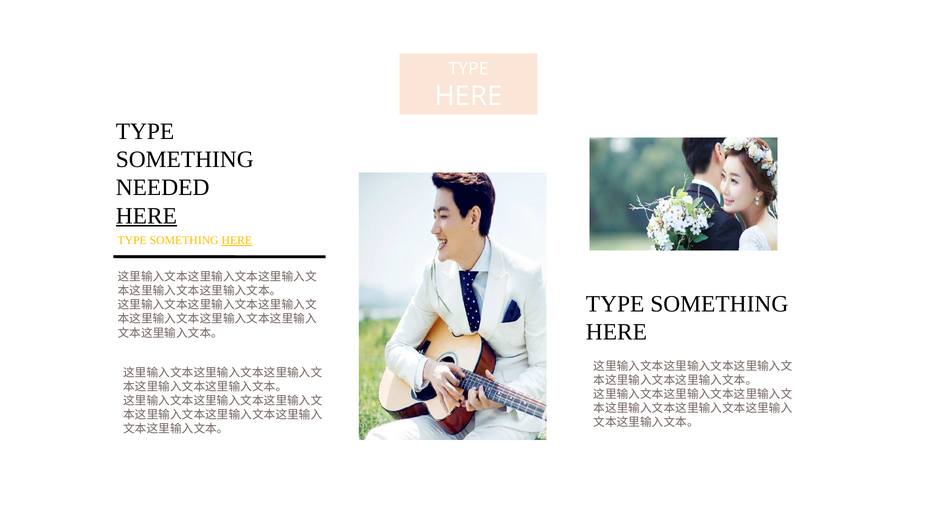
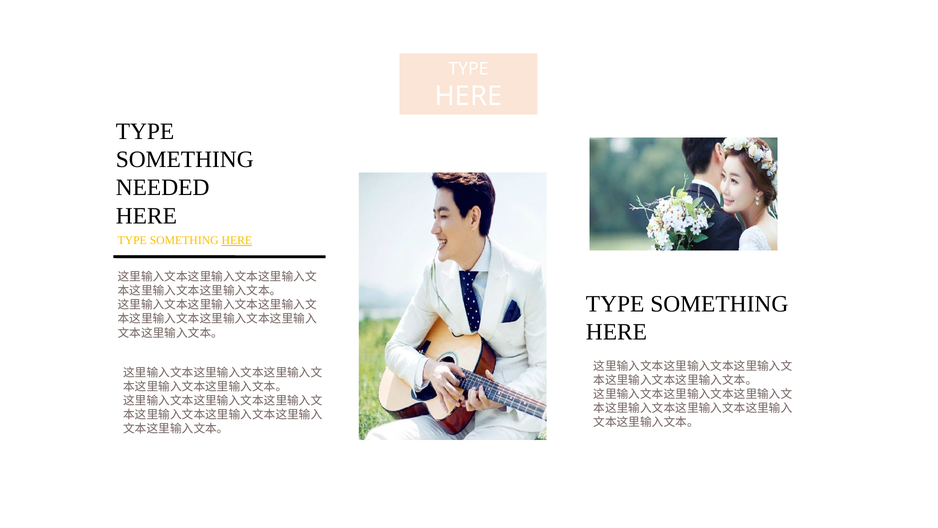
HERE at (146, 216) underline: present -> none
